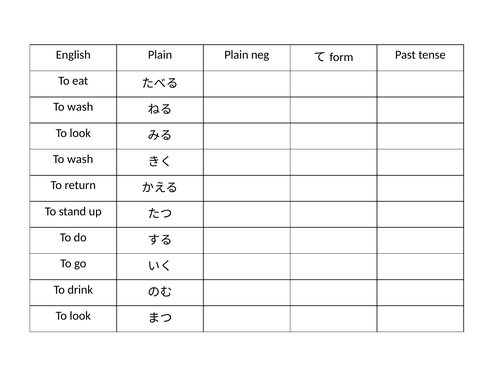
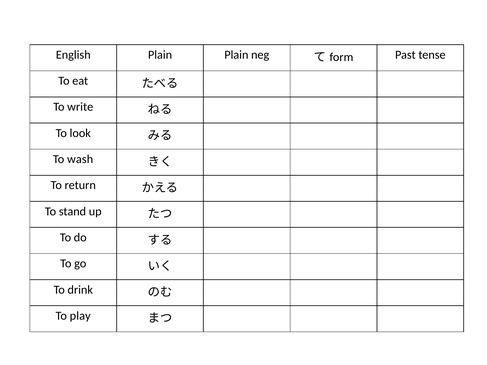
wash at (80, 107): wash -> write
look at (80, 316): look -> play
